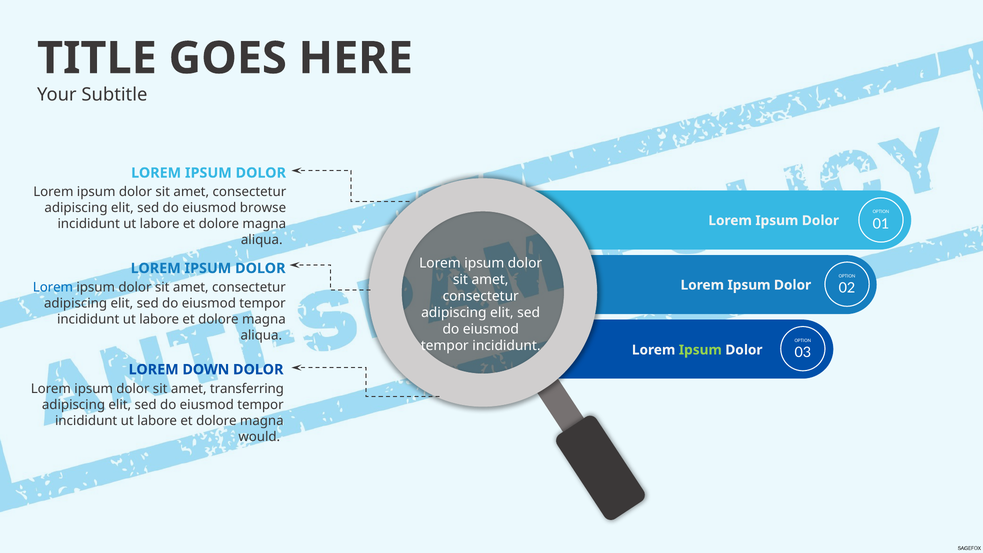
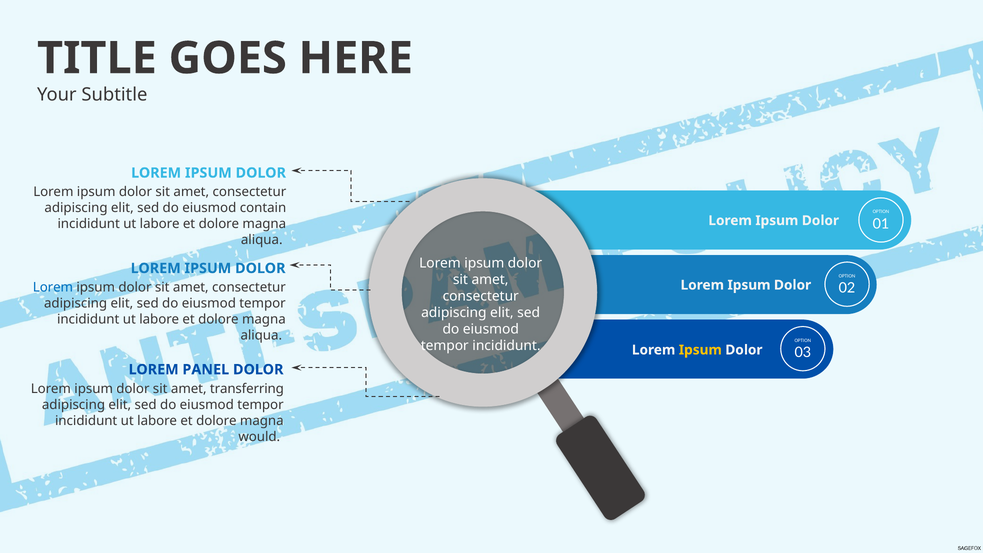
browse: browse -> contain
Ipsum at (700, 350) colour: light green -> yellow
DOWN: DOWN -> PANEL
